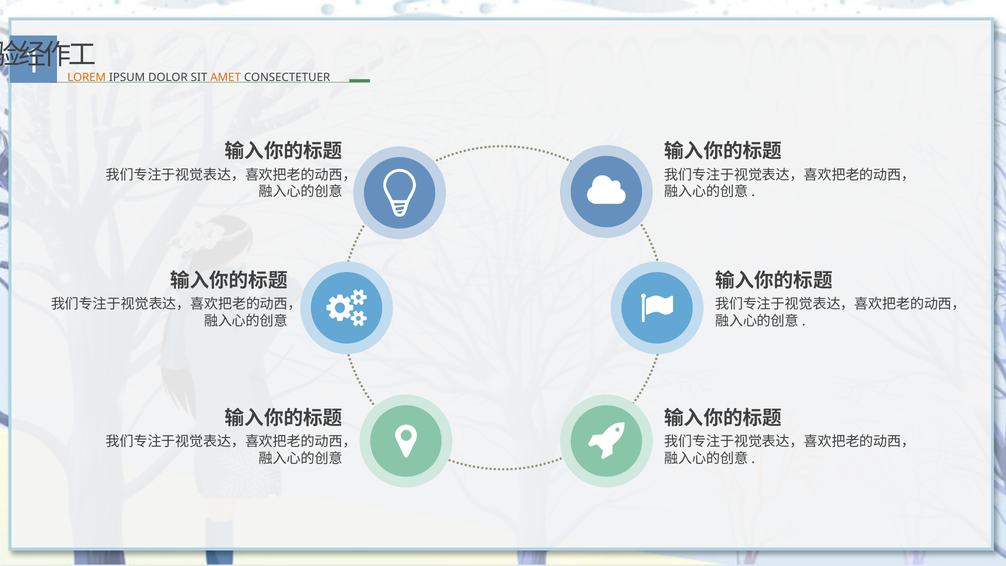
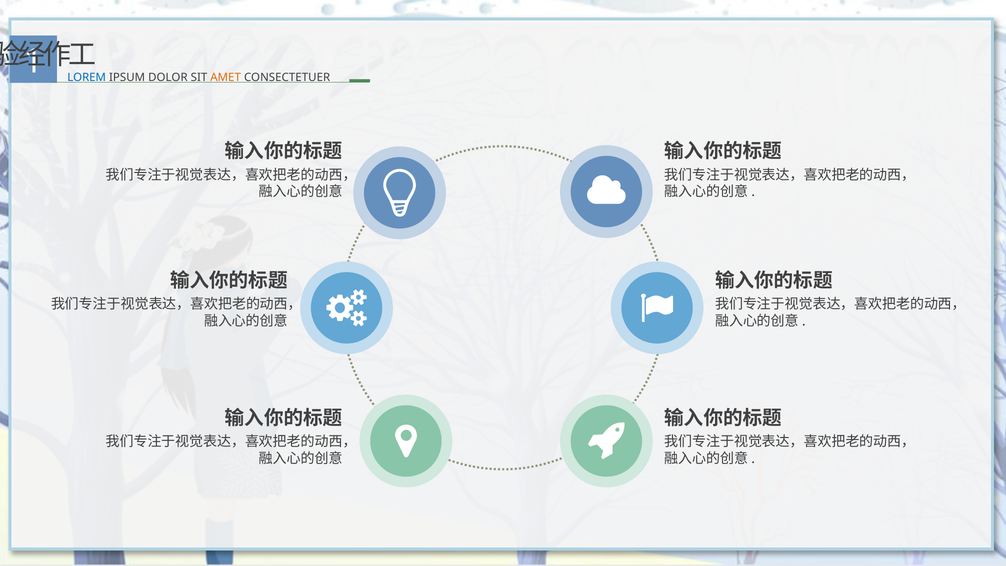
LOREM colour: orange -> blue
